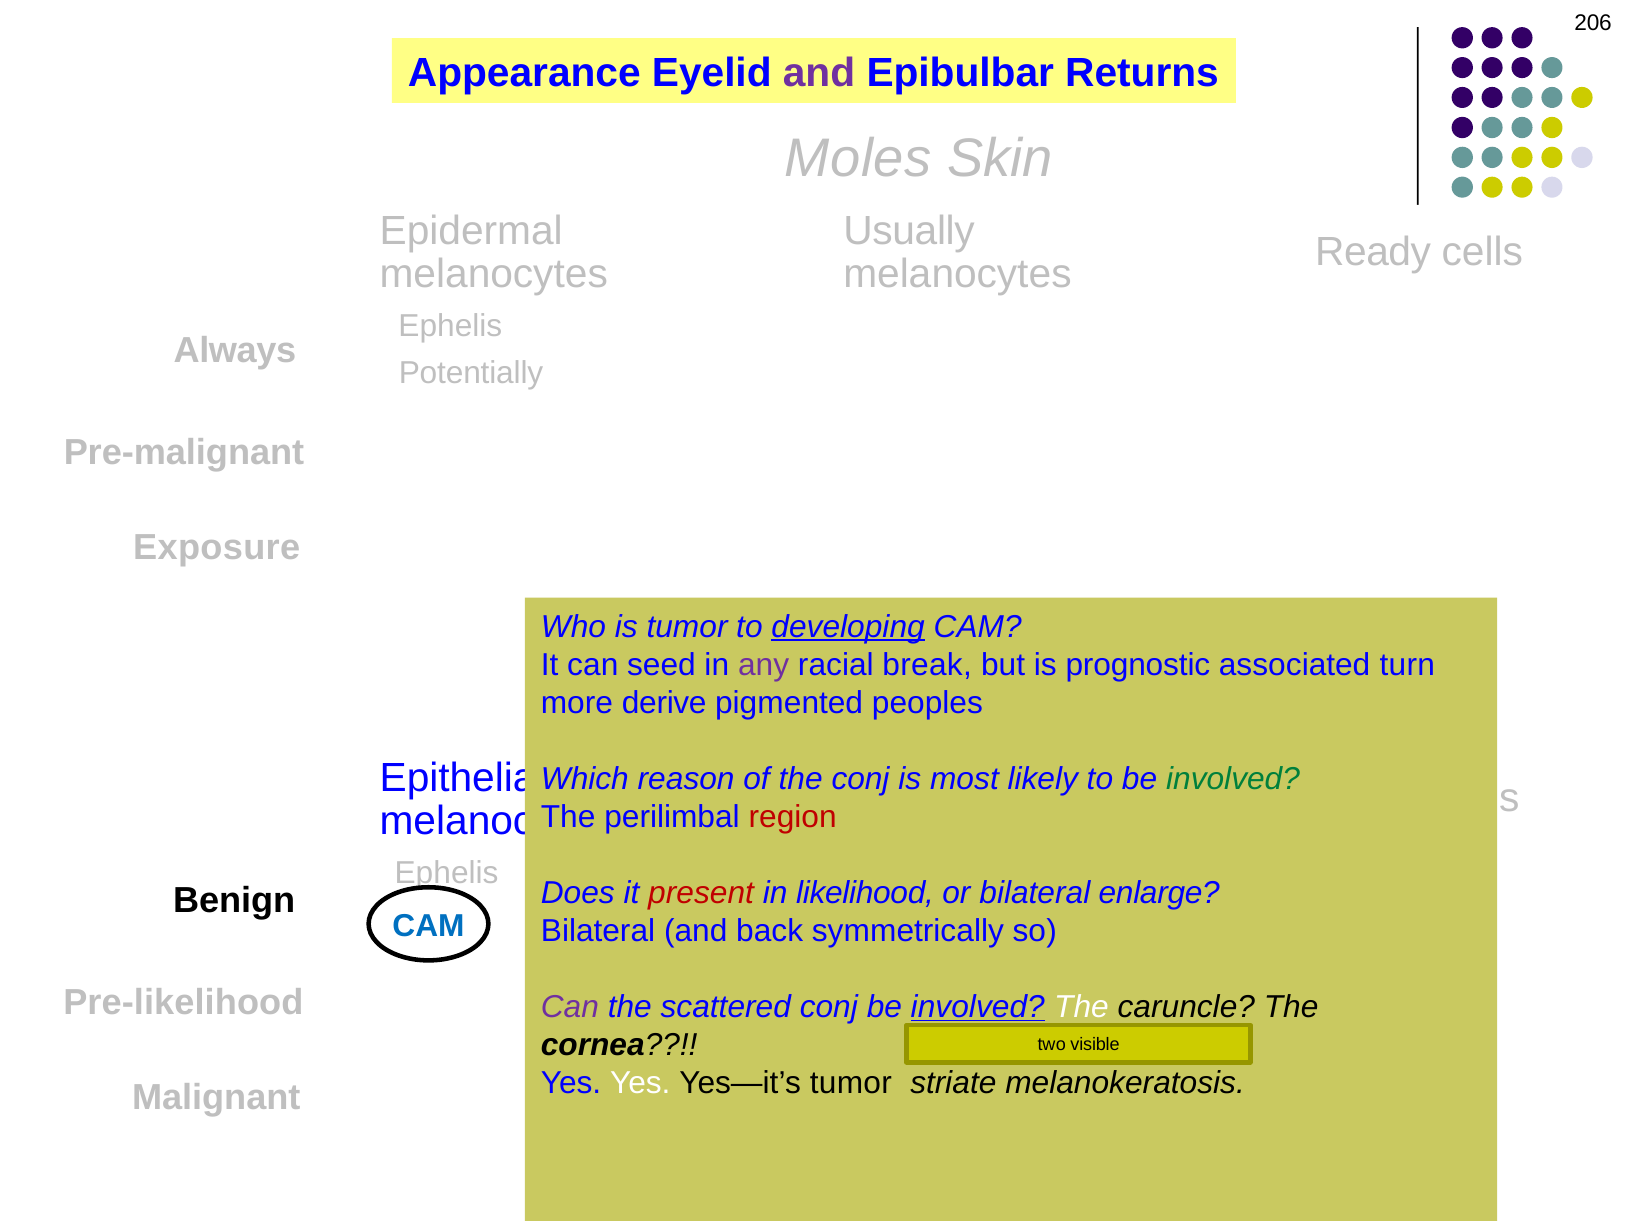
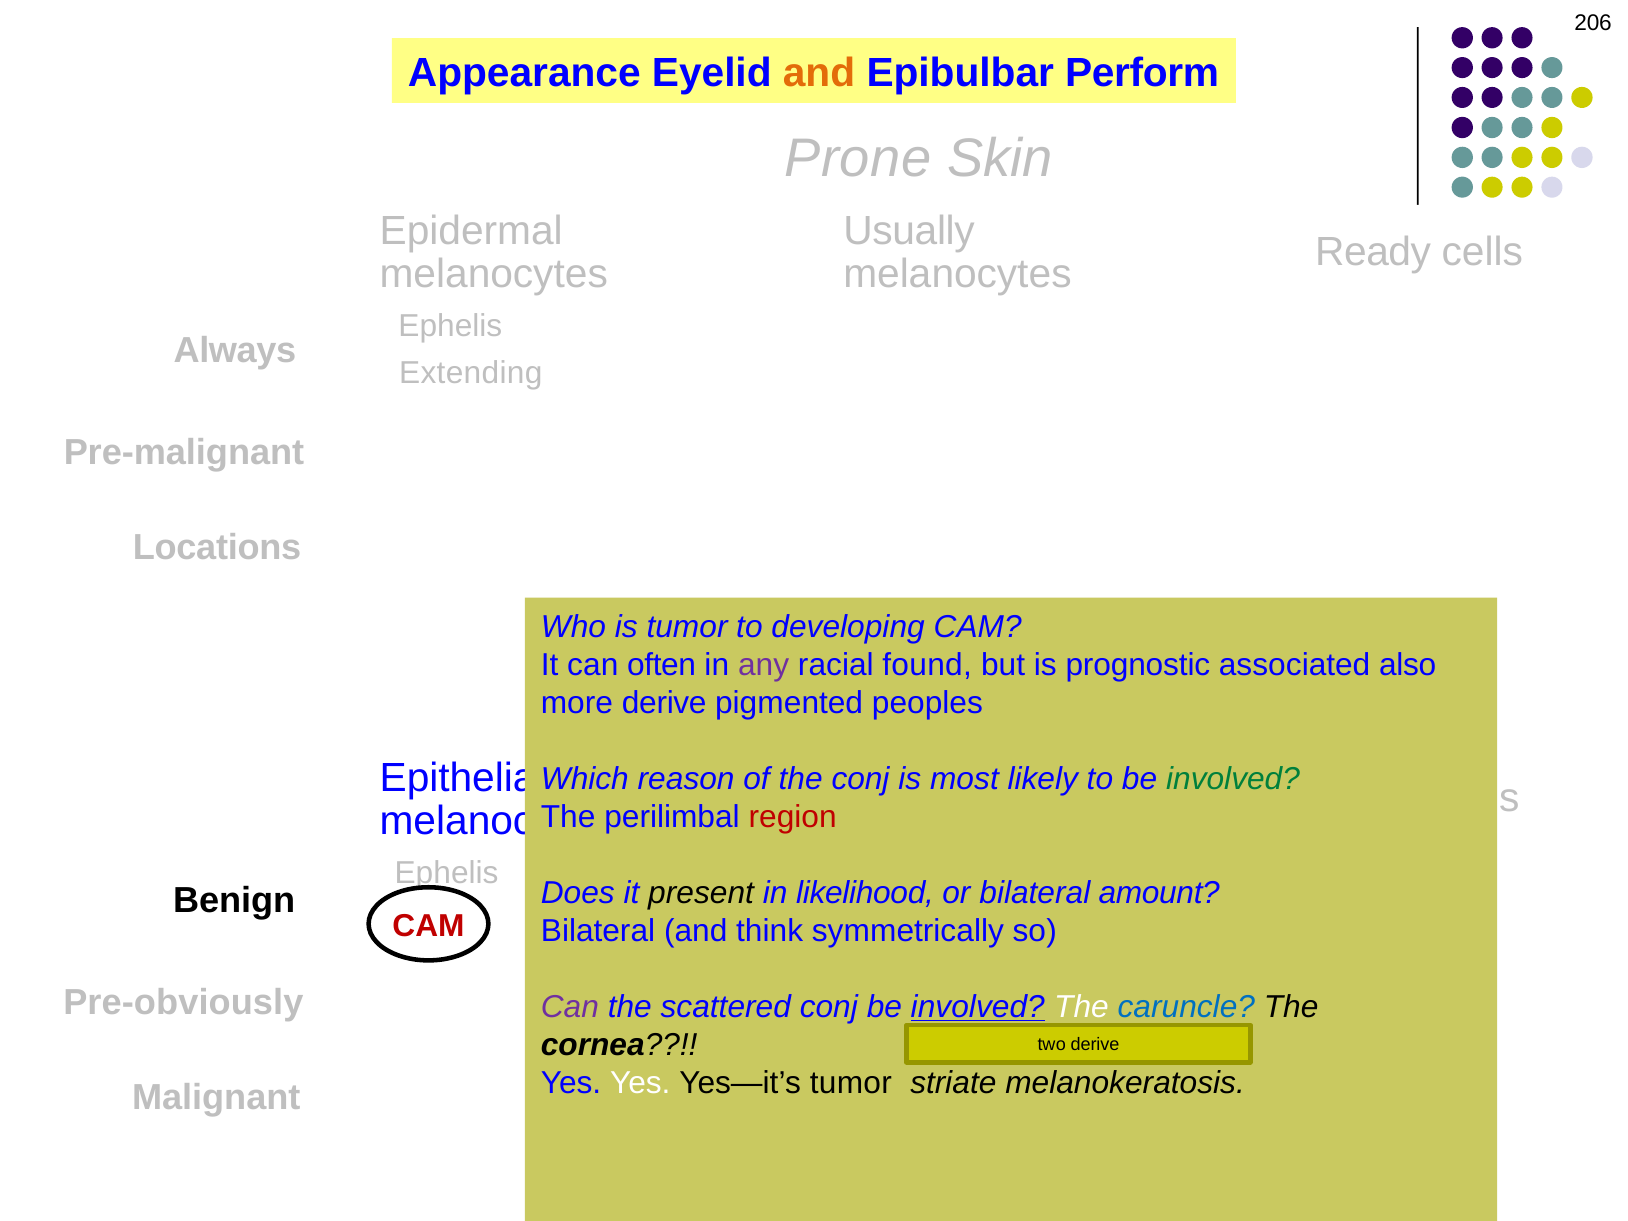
and at (819, 73) colour: purple -> orange
Returns: Returns -> Perform
Moles: Moles -> Prone
Potentially: Potentially -> Extending
Exposure: Exposure -> Locations
developing underline: present -> none
seed: seed -> often
break: break -> found
turn: turn -> also
present colour: red -> black
enlarge: enlarge -> amount
CAM at (428, 926) colour: blue -> red
back: back -> think
Pre-likelihood: Pre-likelihood -> Pre-obviously
caruncle colour: black -> blue
two visible: visible -> derive
